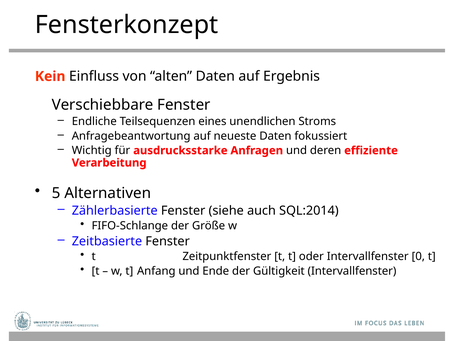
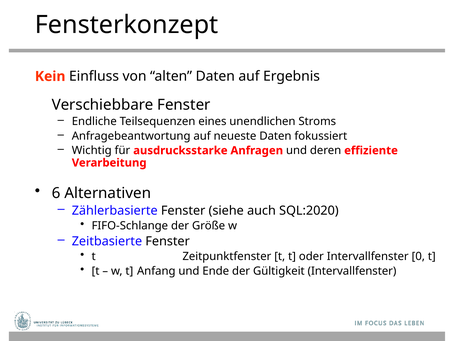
5: 5 -> 6
SQL:2014: SQL:2014 -> SQL:2020
